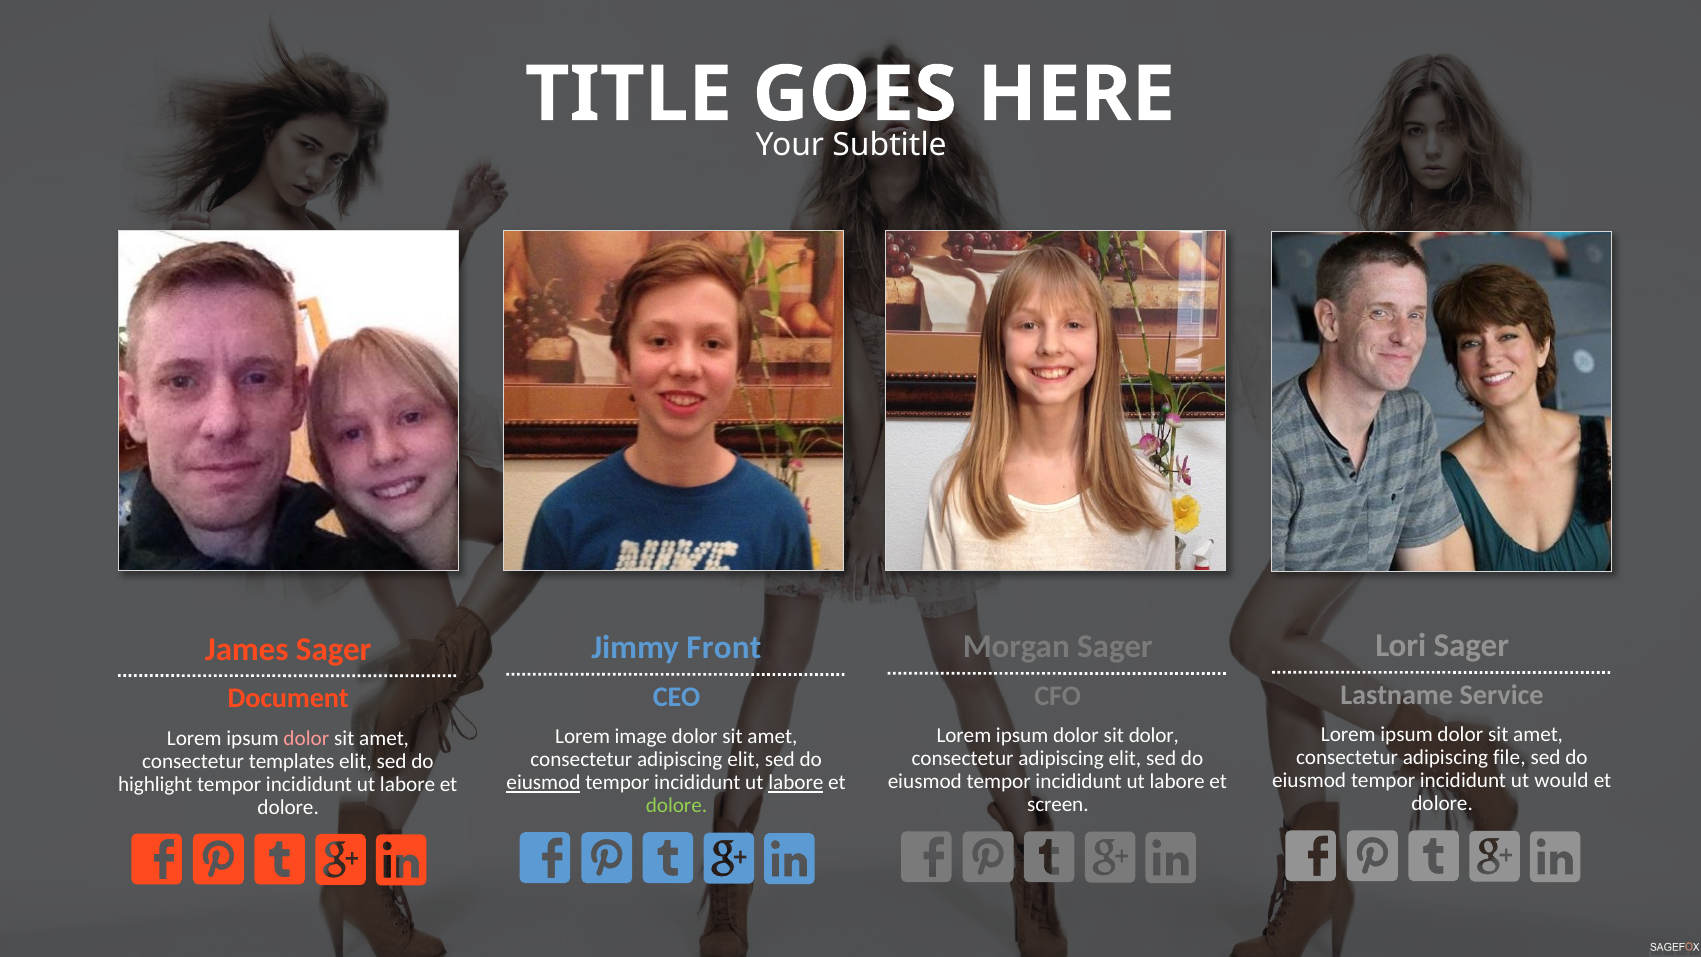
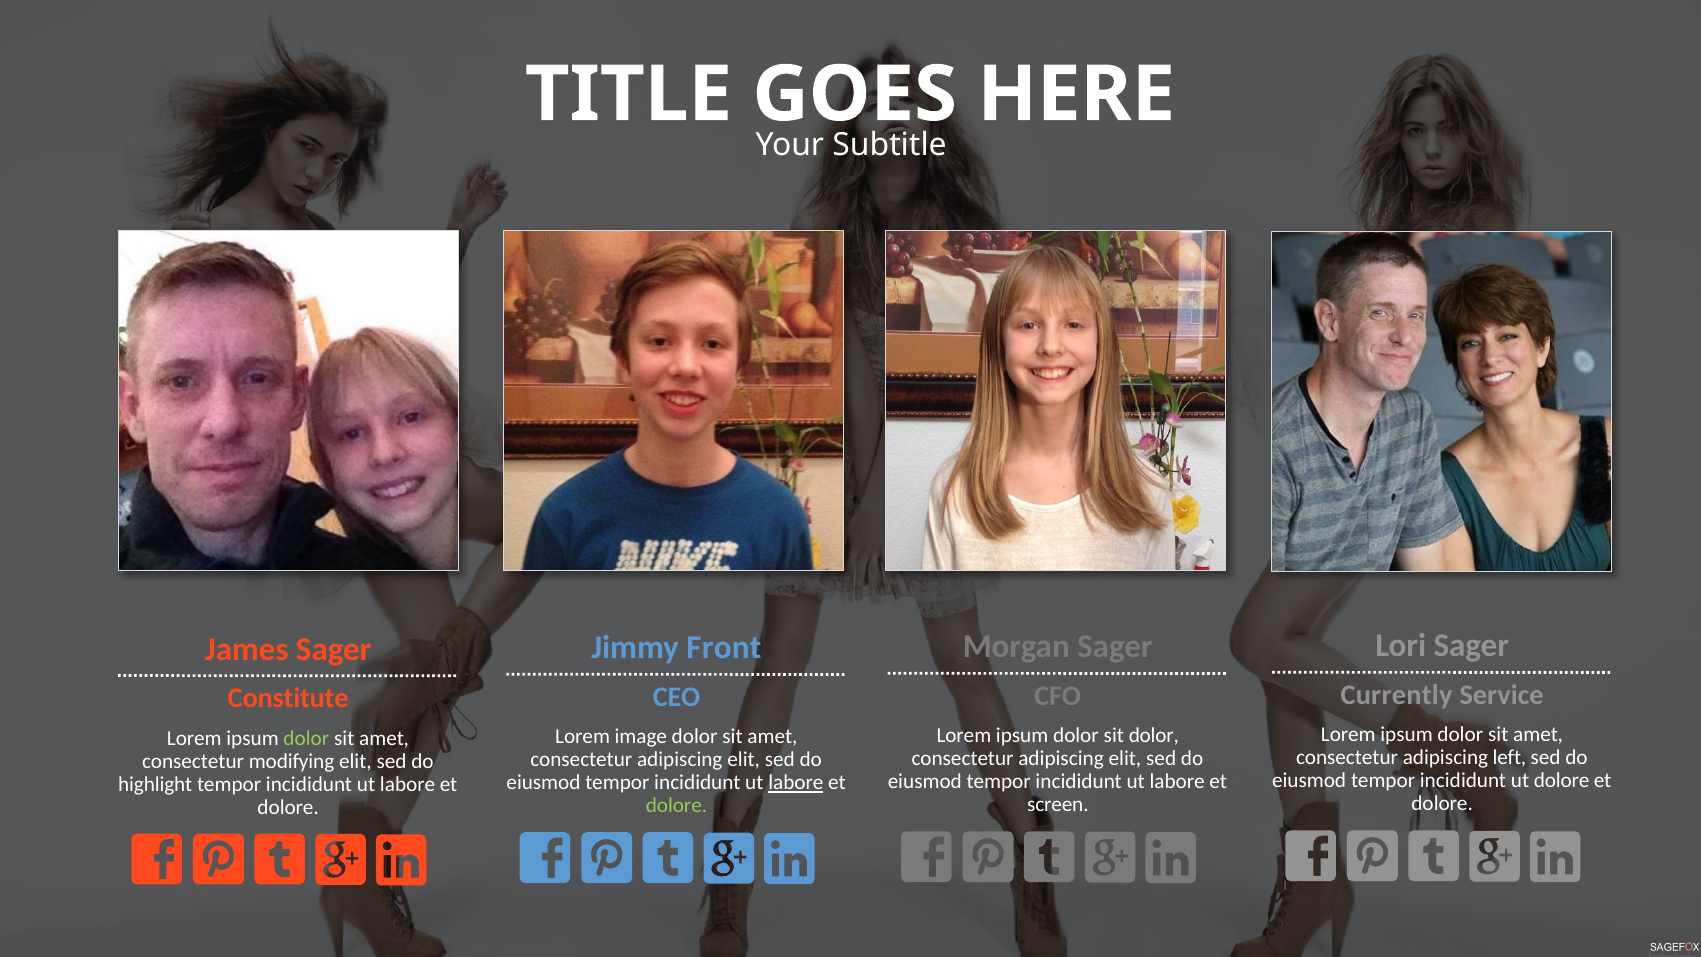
Lastname: Lastname -> Currently
Document: Document -> Constitute
dolor at (306, 738) colour: pink -> light green
file: file -> left
templates: templates -> modifying
ut would: would -> dolore
eiusmod at (543, 783) underline: present -> none
